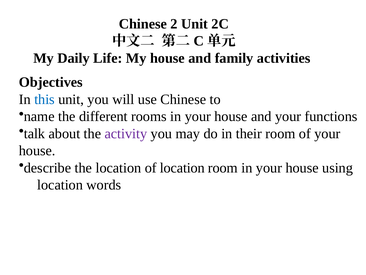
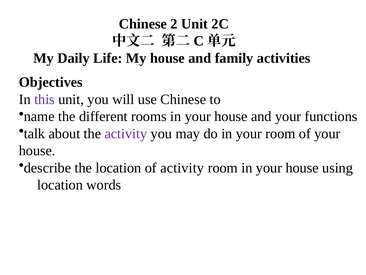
this colour: blue -> purple
do in their: their -> your
of location: location -> activity
